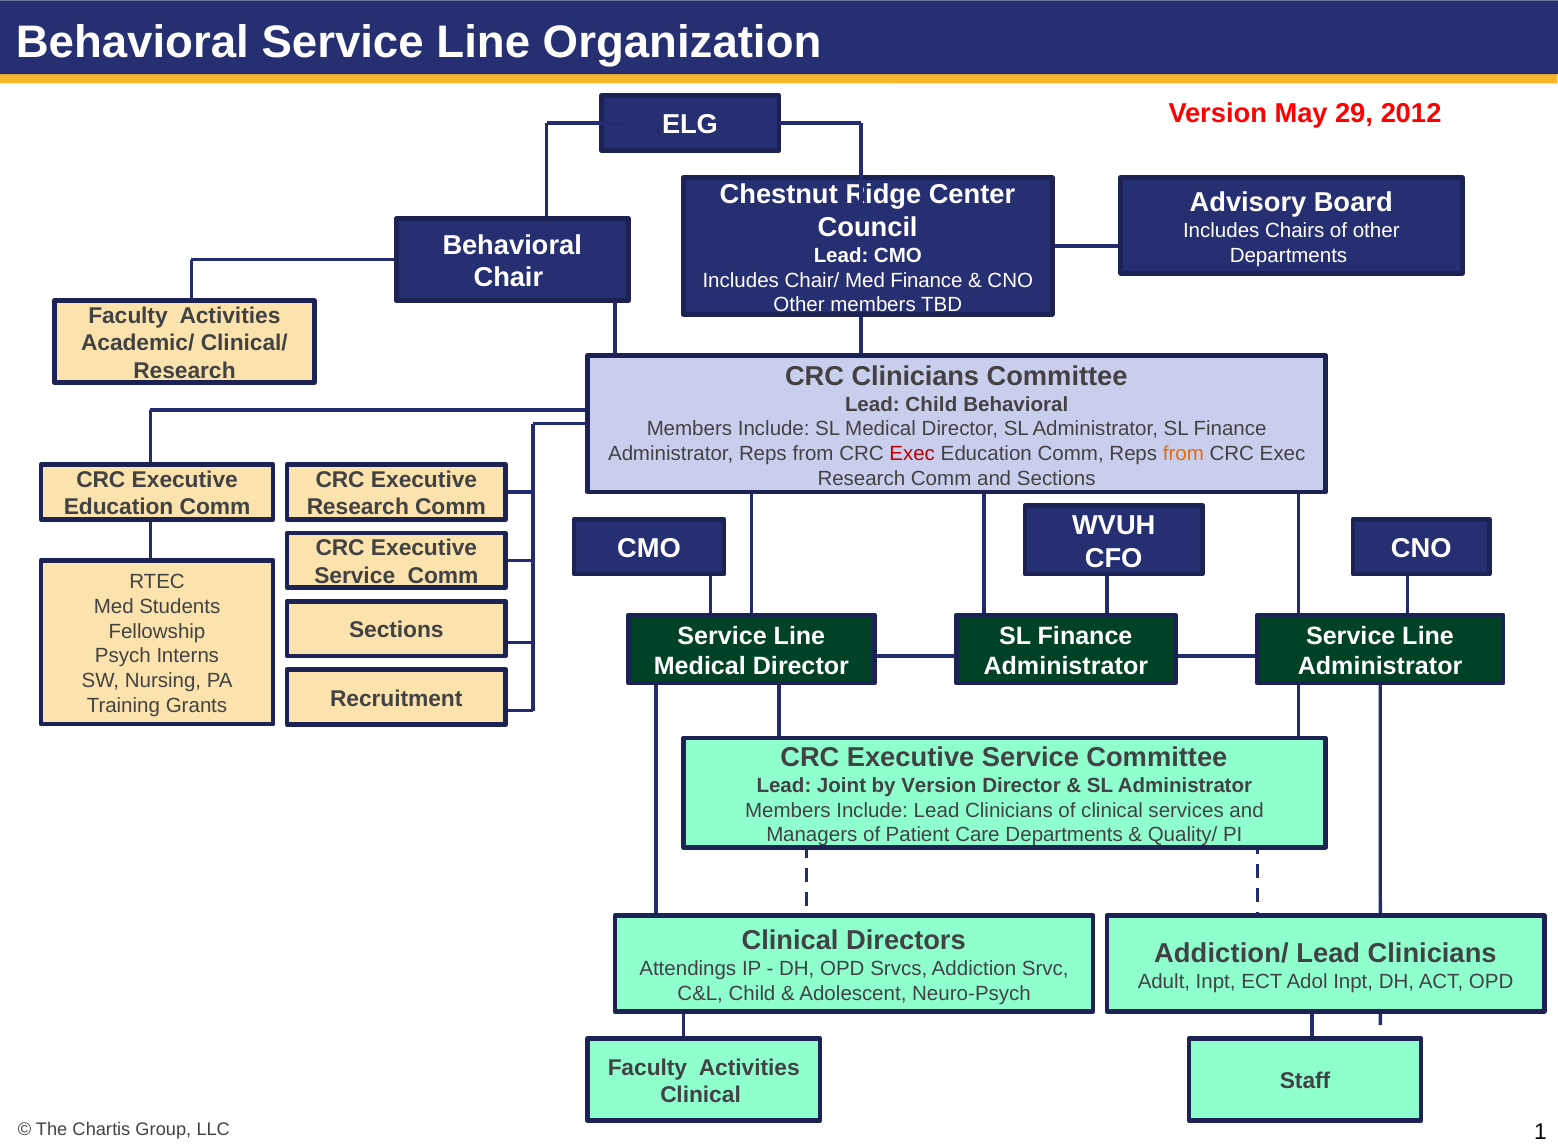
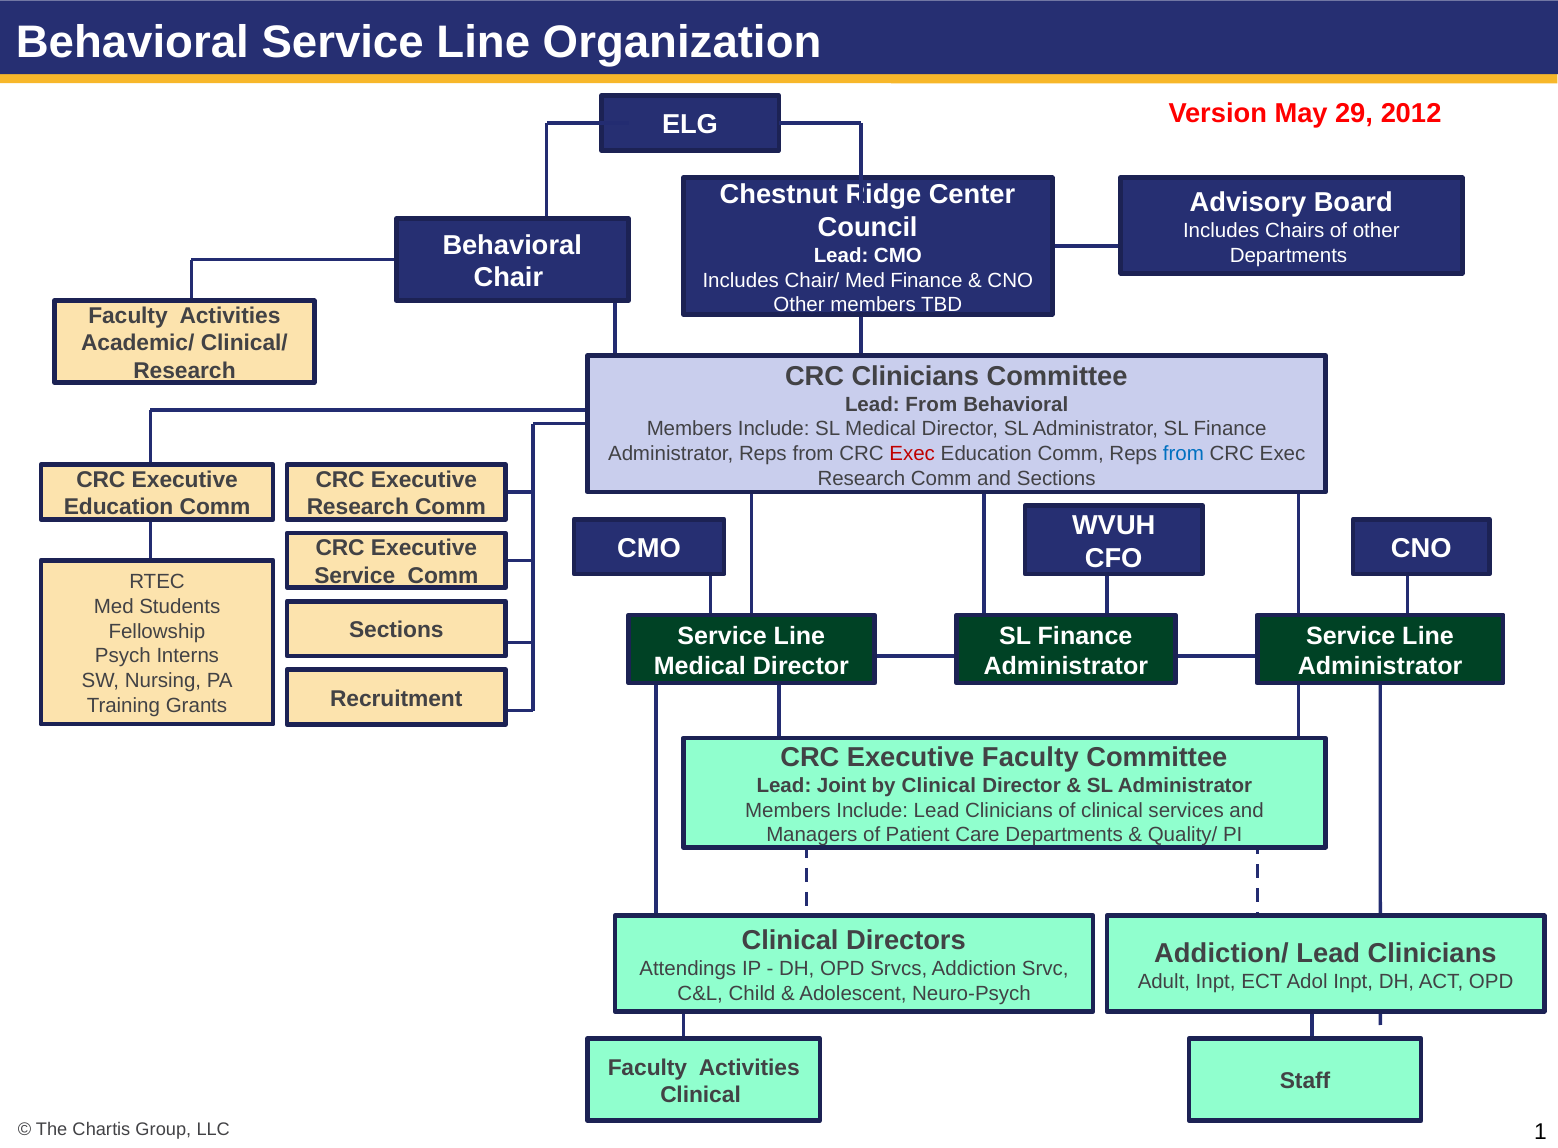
Lead Child: Child -> From
from at (1183, 454) colour: orange -> blue
Service at (1030, 758): Service -> Faculty
by Version: Version -> Clinical
